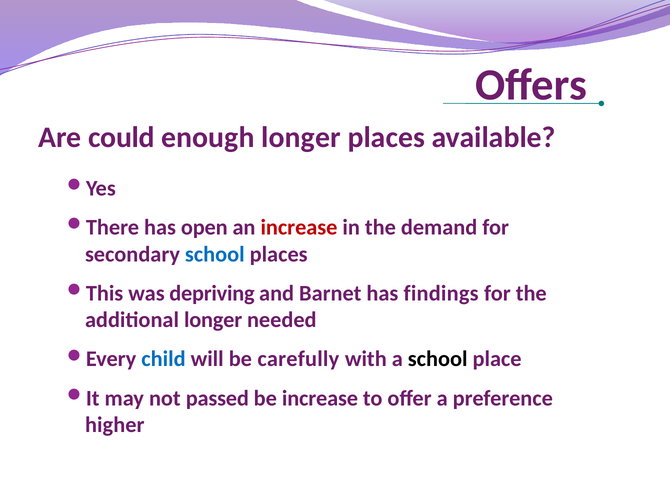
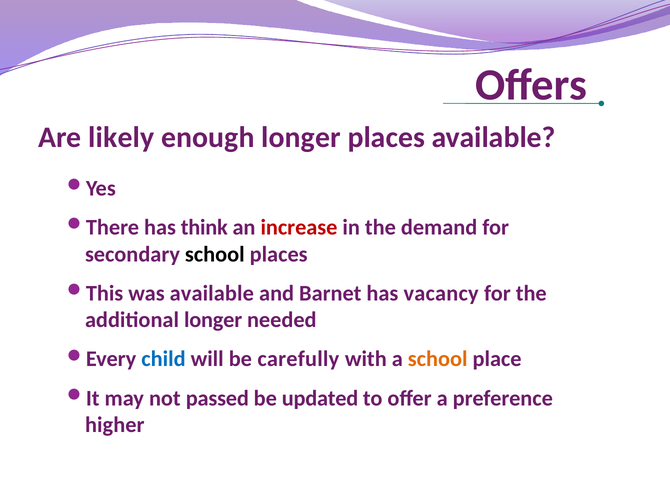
could: could -> likely
open: open -> think
school at (215, 254) colour: blue -> black
was depriving: depriving -> available
findings: findings -> vacancy
school at (438, 359) colour: black -> orange
be increase: increase -> updated
